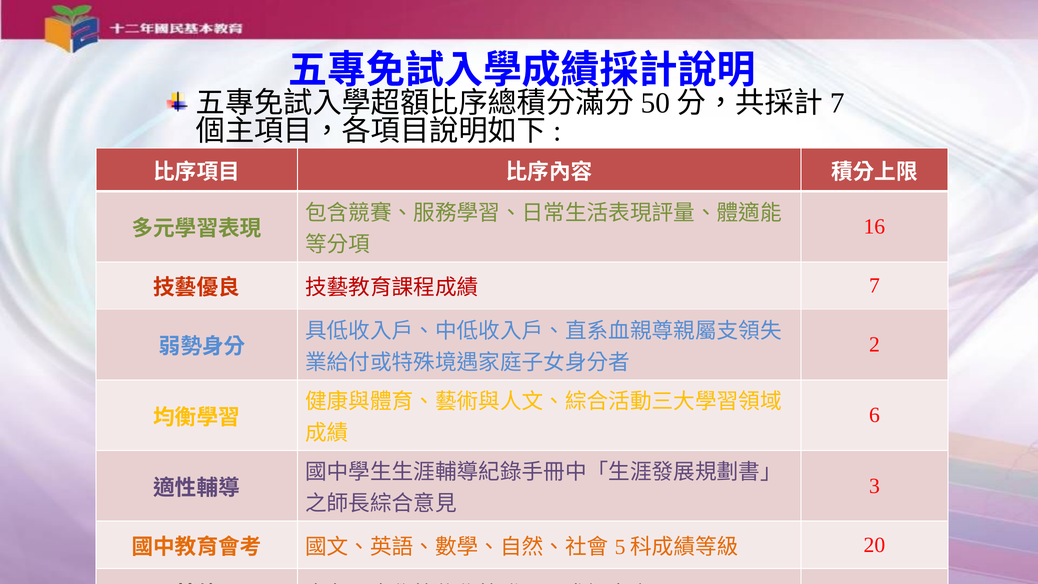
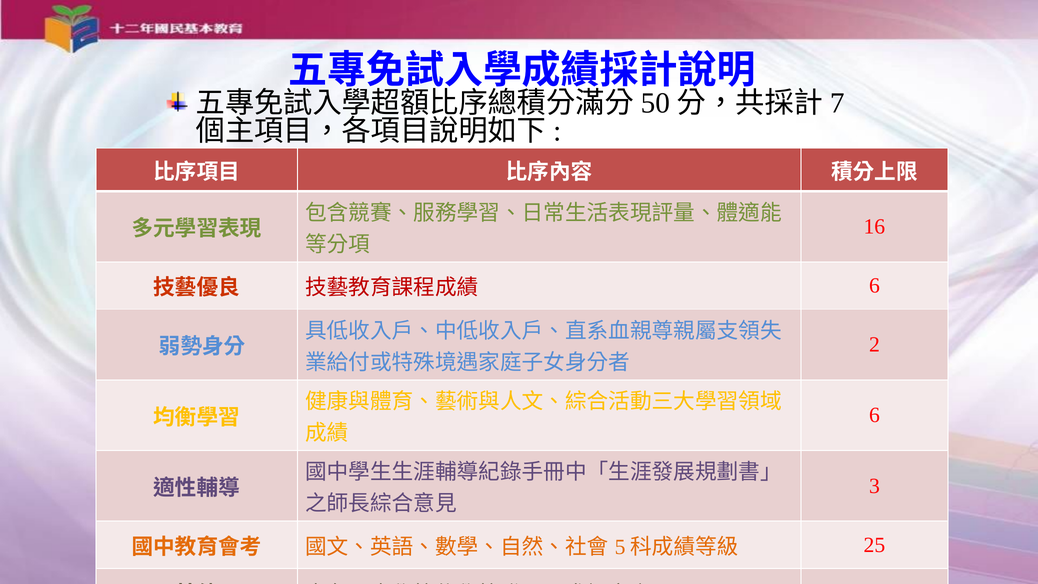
7 at (874, 286): 7 -> 6
20: 20 -> 25
